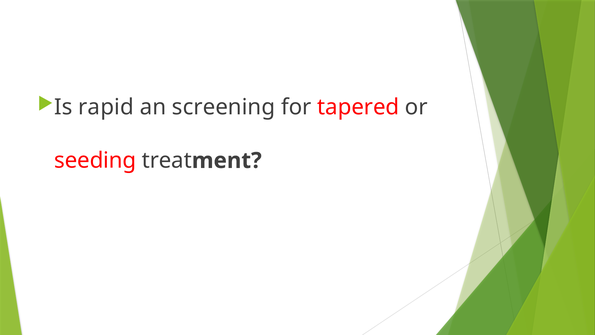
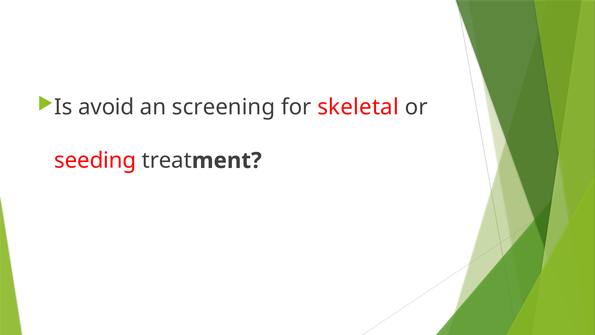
rapid: rapid -> avoid
tapered: tapered -> skeletal
